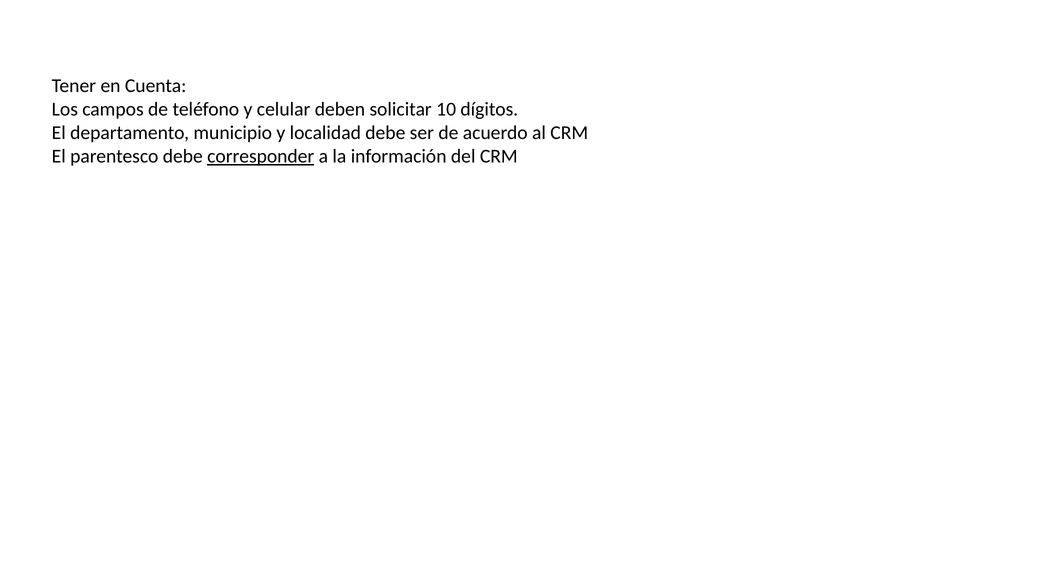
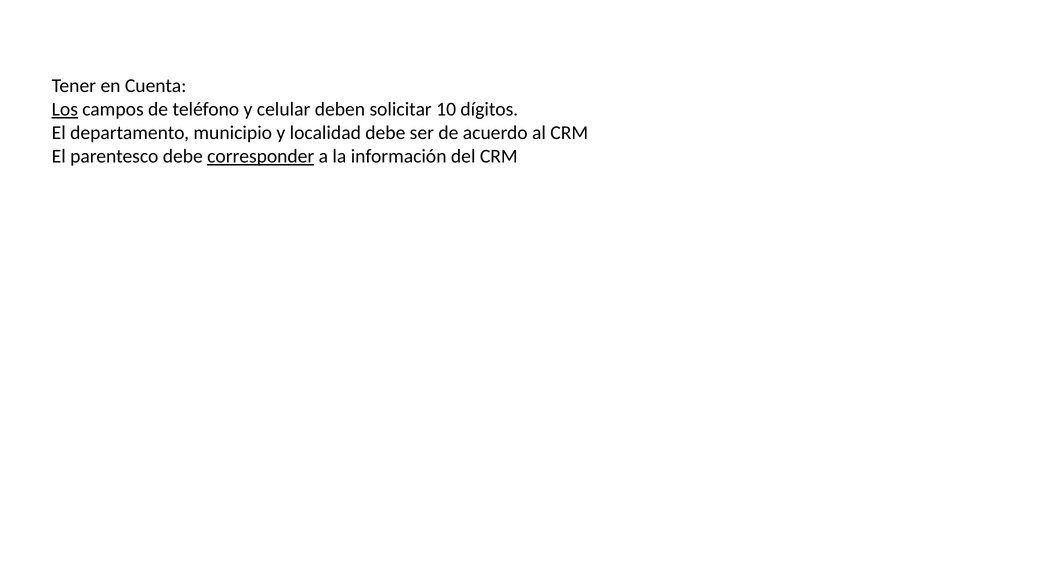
Los underline: none -> present
